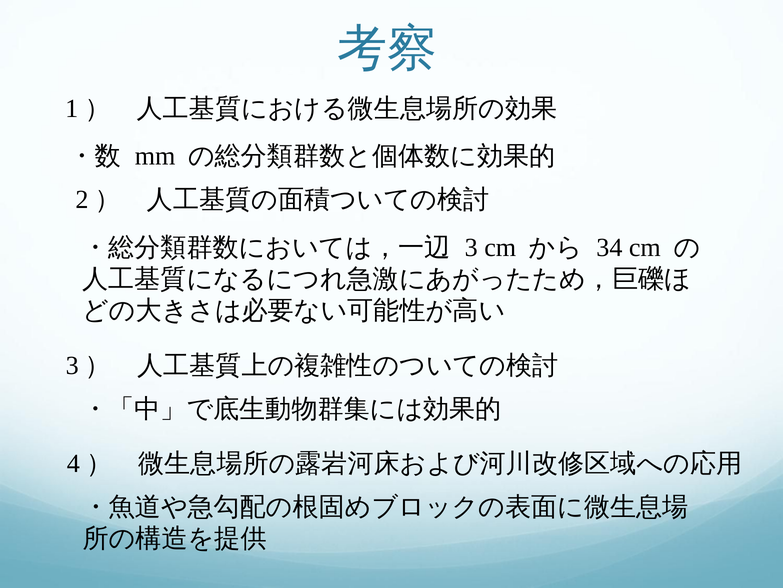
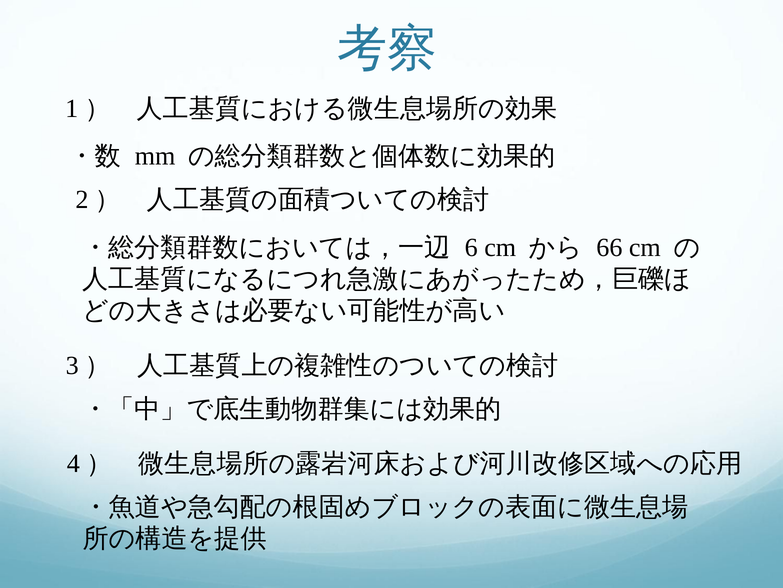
3: 3 -> 6
34: 34 -> 66
